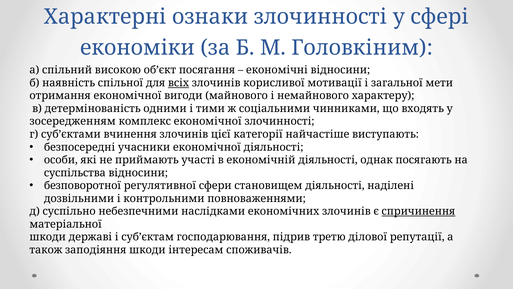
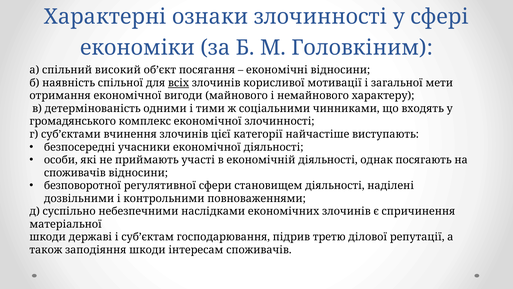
високою: високою -> високий
зосередженням: зосередженням -> громадянського
суспільства at (75, 173): суспільства -> споживачів
спричинення underline: present -> none
